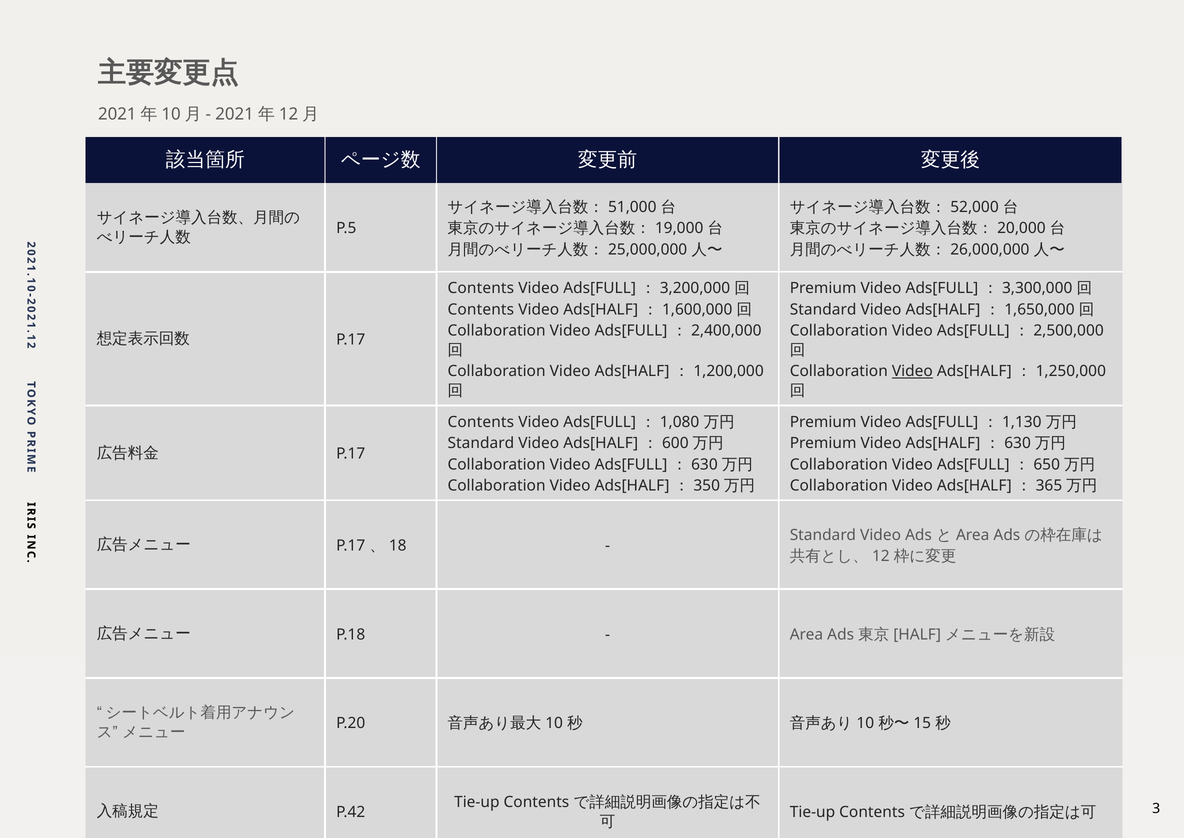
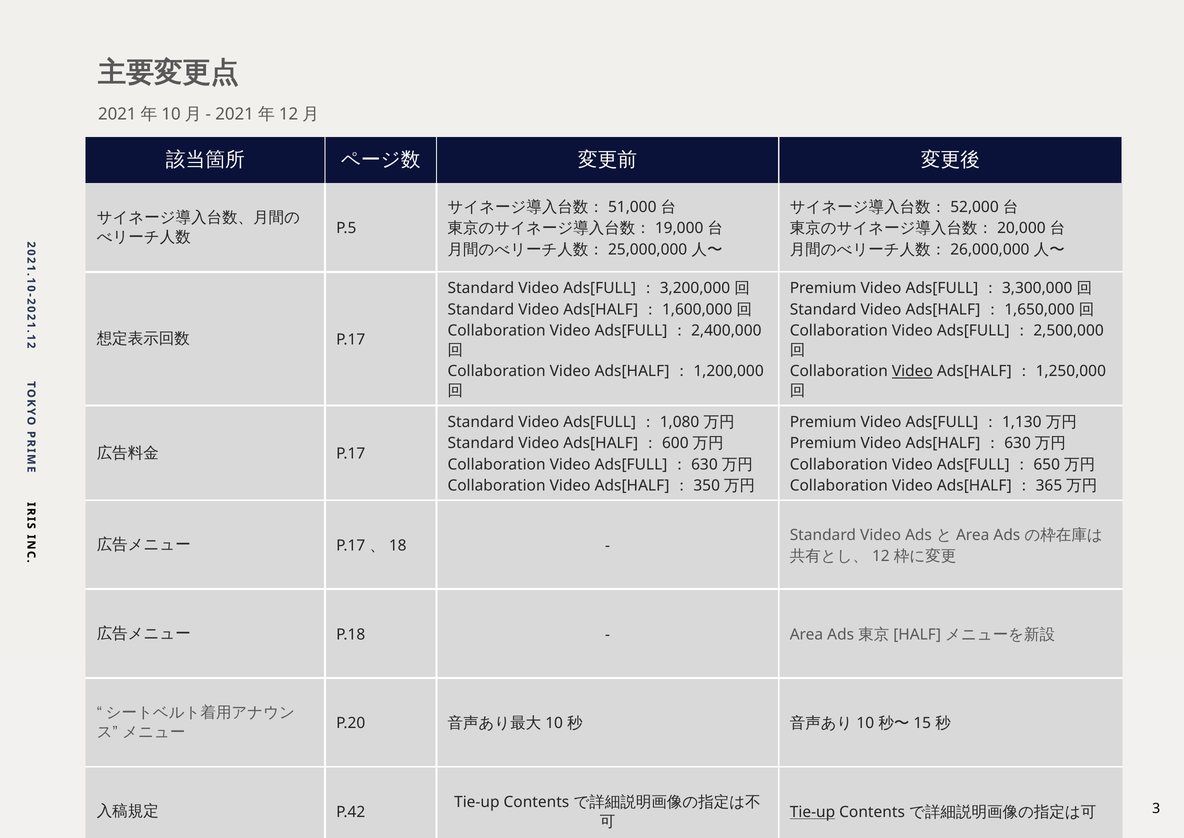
Contents at (481, 288): Contents -> Standard
Contents at (481, 309): Contents -> Standard
Contents at (481, 422): Contents -> Standard
Tie-up at (813, 811) underline: none -> present
